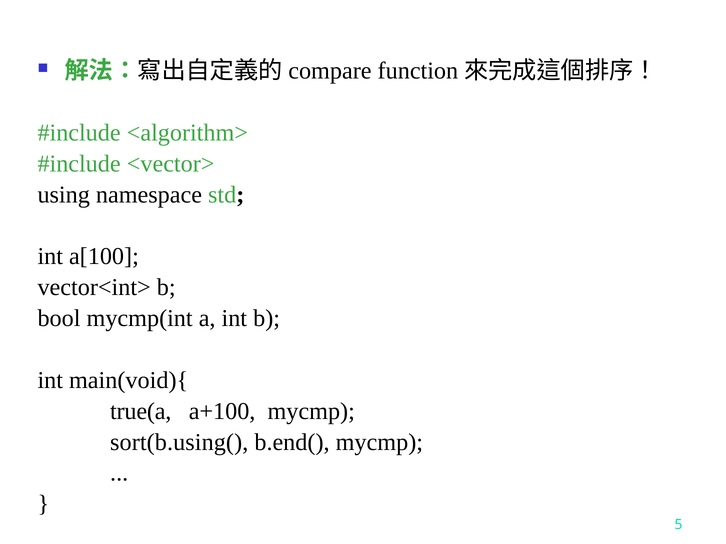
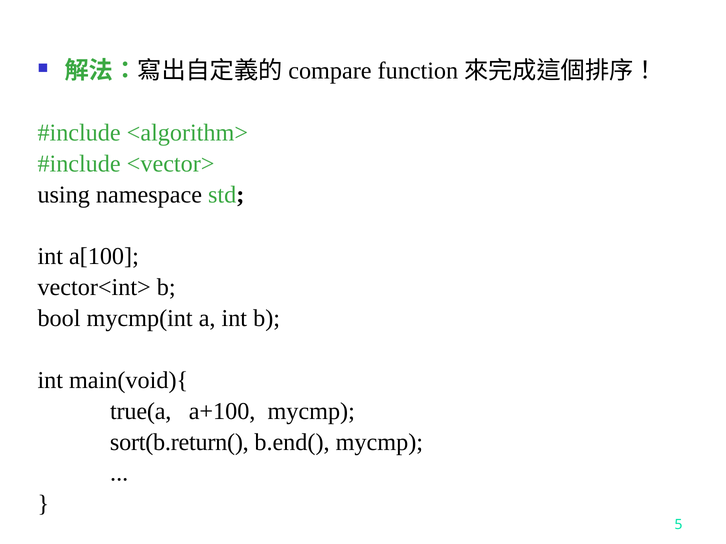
sort(b.using(: sort(b.using( -> sort(b.return(
